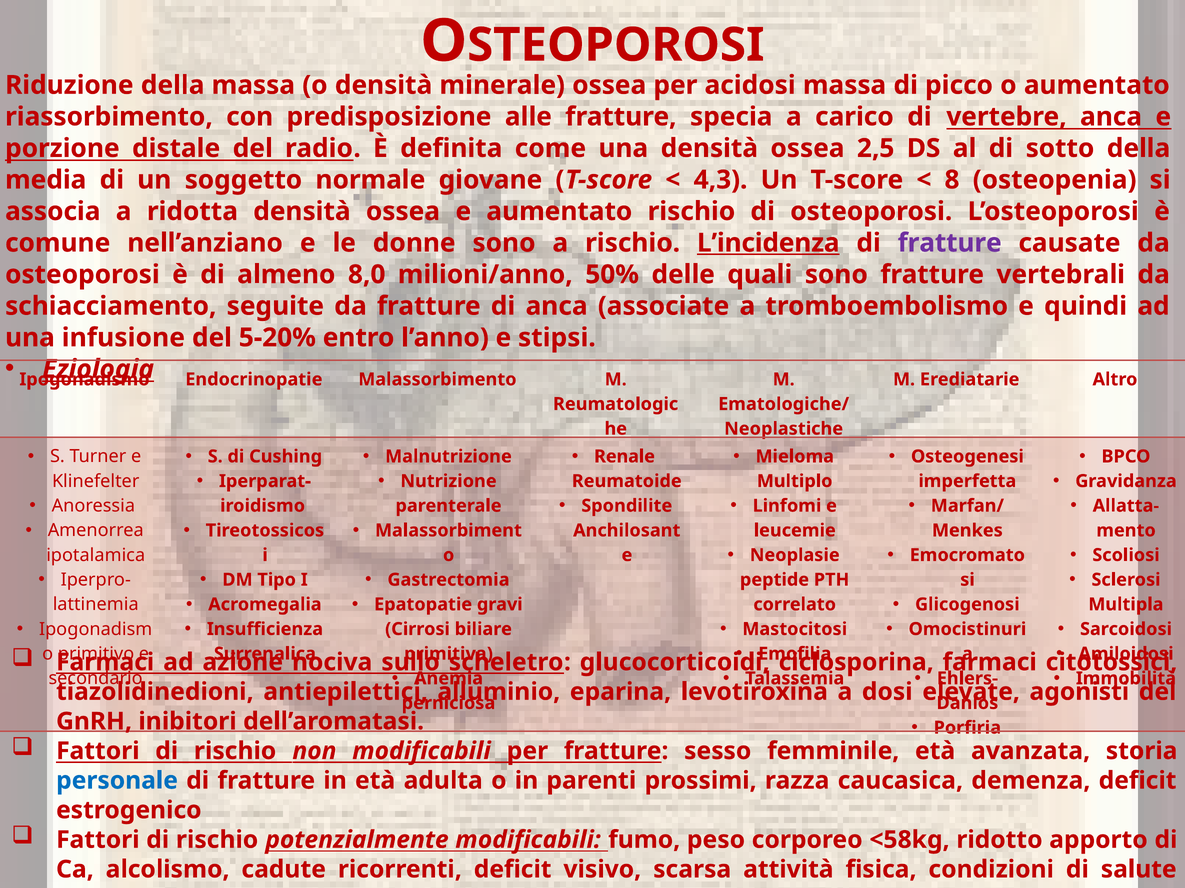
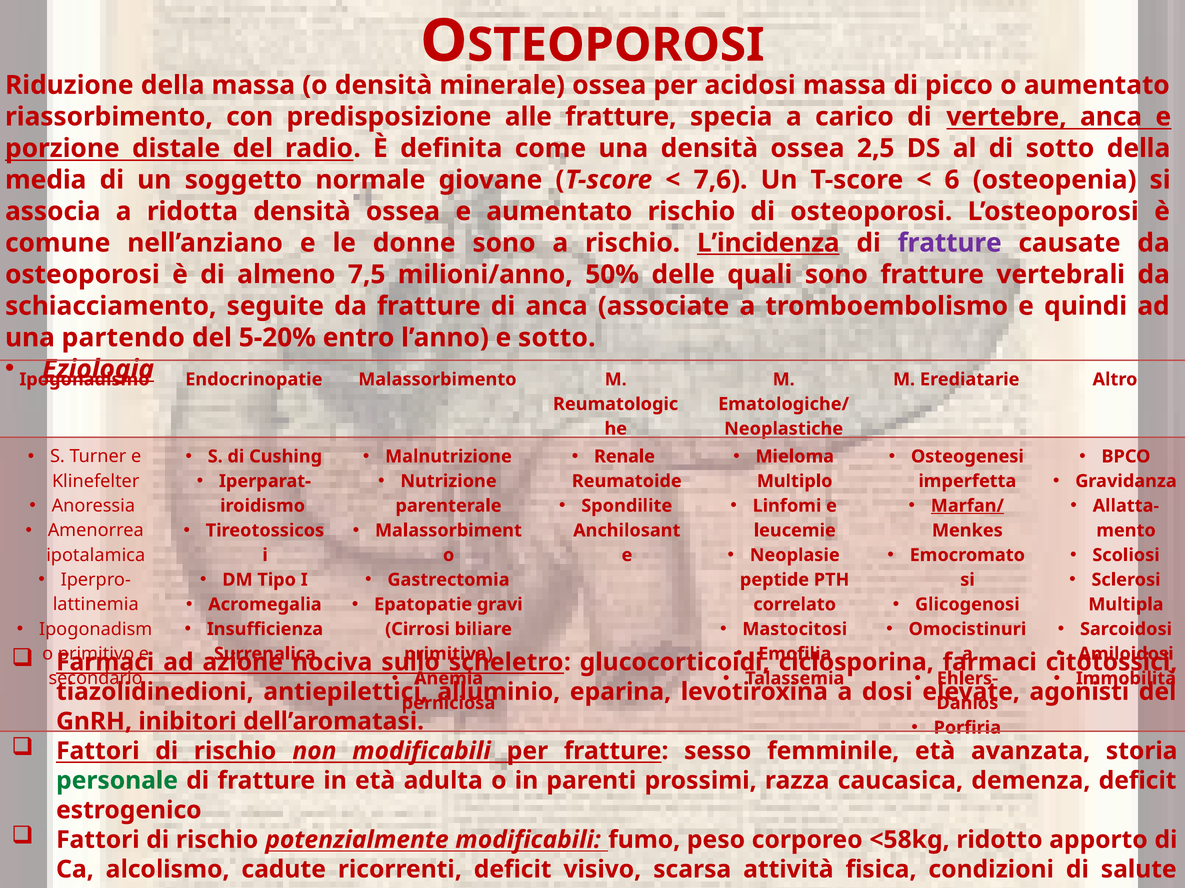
4,3: 4,3 -> 7,6
8: 8 -> 6
8,0: 8,0 -> 7,5
infusione: infusione -> partendo
e stipsi: stipsi -> sotto
Marfan/ underline: none -> present
personale colour: blue -> green
